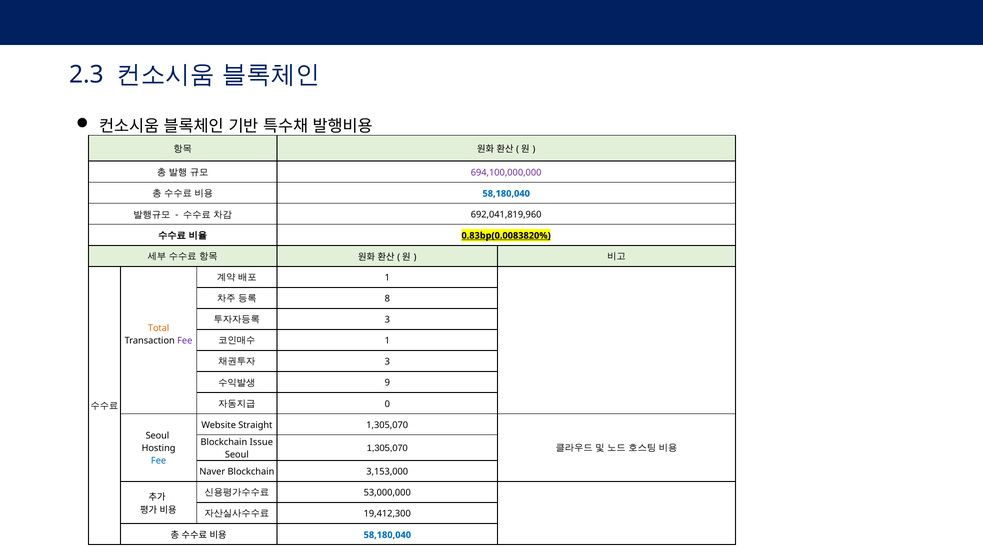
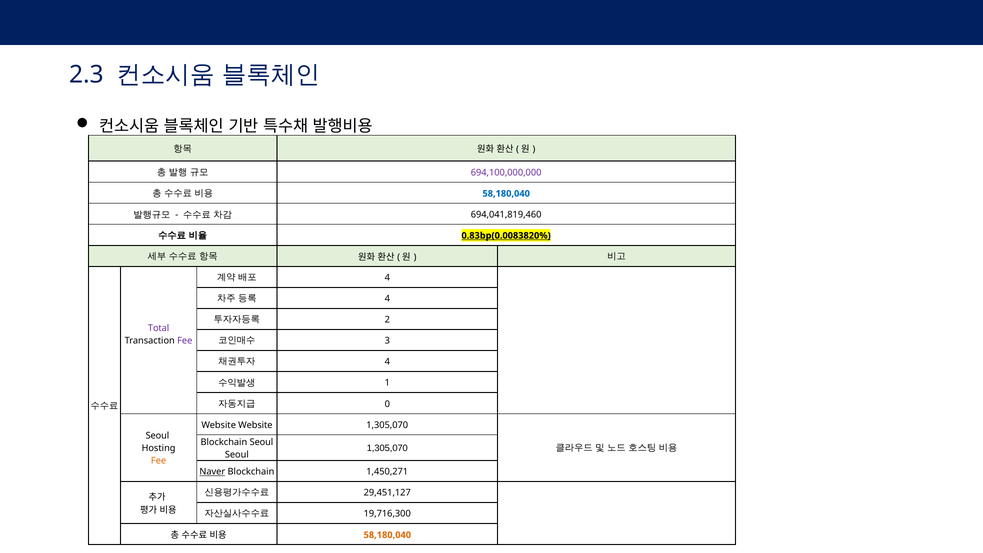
692,041,819,960: 692,041,819,960 -> 694,041,819,460
1 at (387, 278): 1 -> 4
8 at (387, 299): 8 -> 4
3 at (387, 320): 3 -> 2
Total colour: orange -> purple
1 at (387, 341): 1 -> 3
3 at (387, 362): 3 -> 4
9: 9 -> 1
Website Straight: Straight -> Website
Blockchain Issue: Issue -> Seoul
Fee at (159, 461) colour: blue -> orange
Naver underline: none -> present
3,153,000: 3,153,000 -> 1,450,271
53,000,000: 53,000,000 -> 29,451,127
19,412,300: 19,412,300 -> 19,716,300
58,180,040 at (387, 535) colour: blue -> orange
